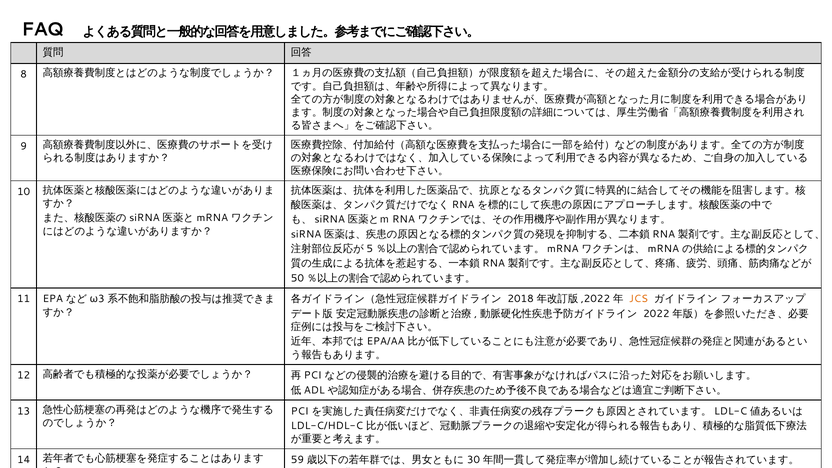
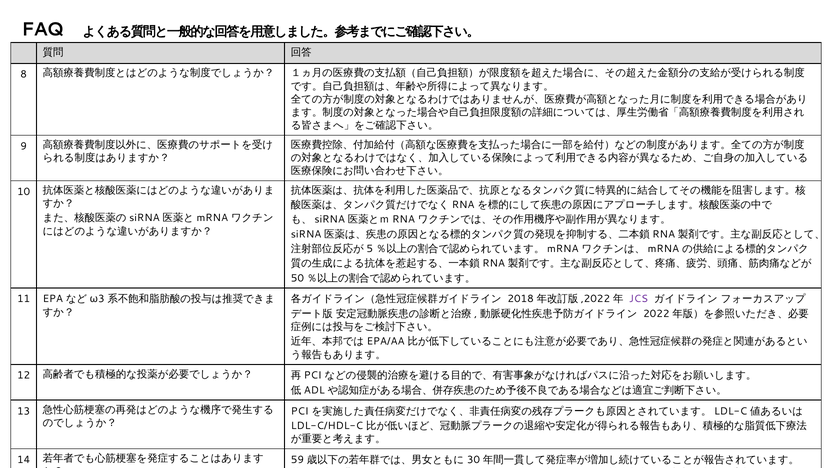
JCS colour: orange -> purple
